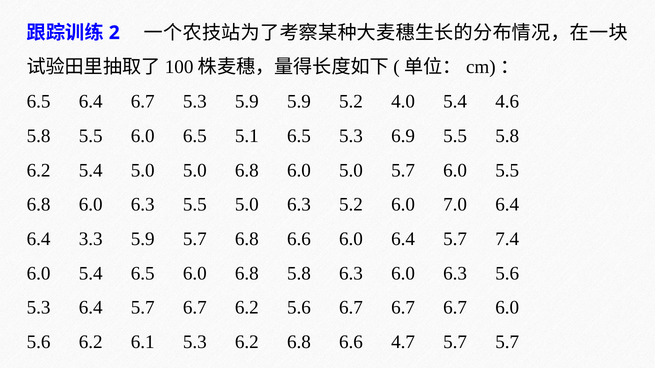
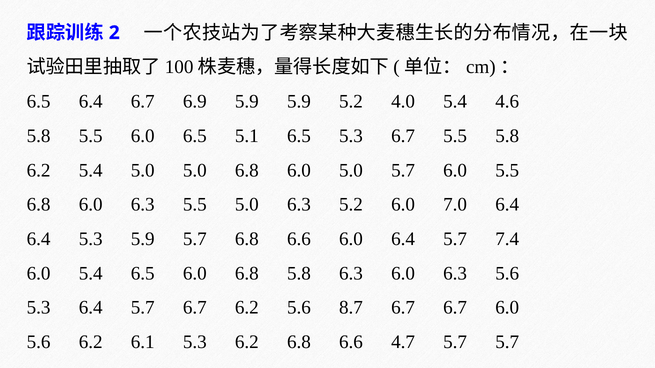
6.7 5.3: 5.3 -> 6.9
5.3 6.9: 6.9 -> 6.7
6.4 3.3: 3.3 -> 5.3
5.6 6.7: 6.7 -> 8.7
